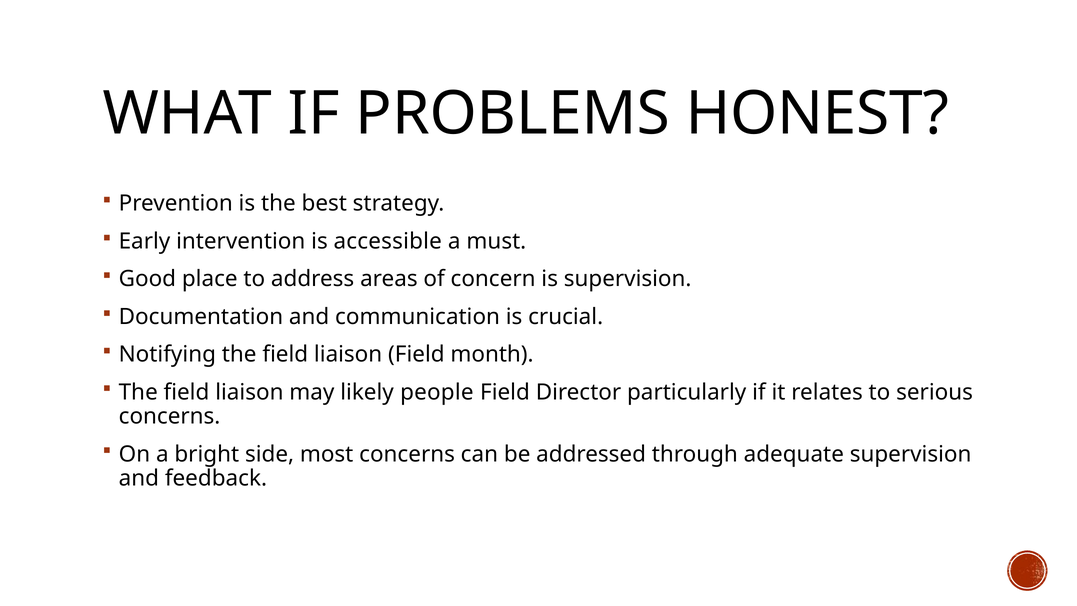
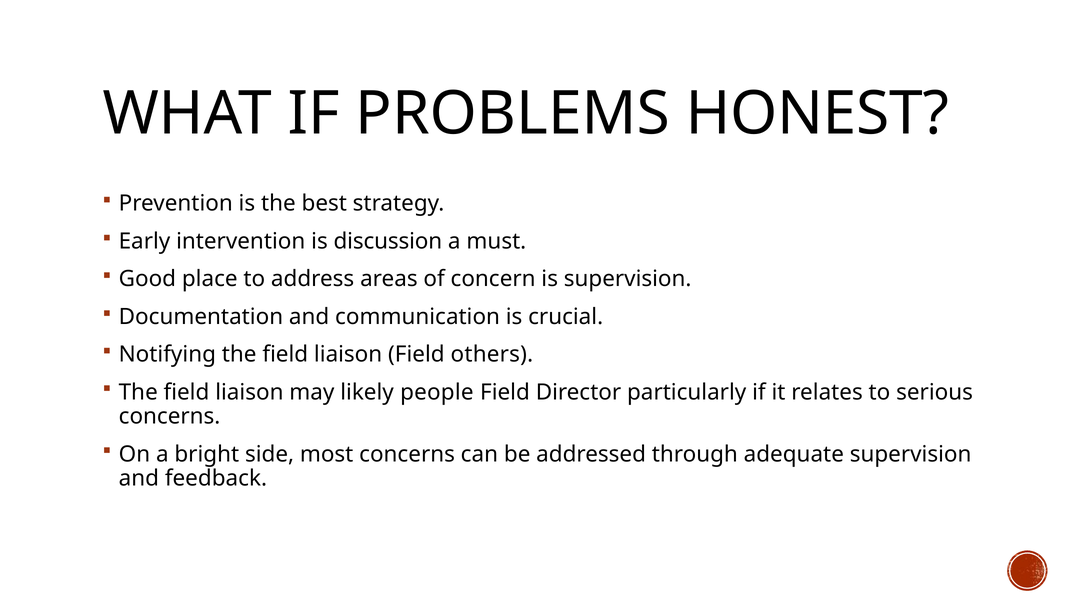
accessible: accessible -> discussion
month: month -> others
